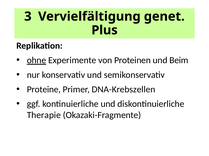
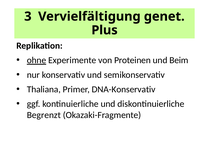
Proteine: Proteine -> Thaliana
DNA-Krebszellen: DNA-Krebszellen -> DNA-Konservativ
Therapie: Therapie -> Begrenzt
